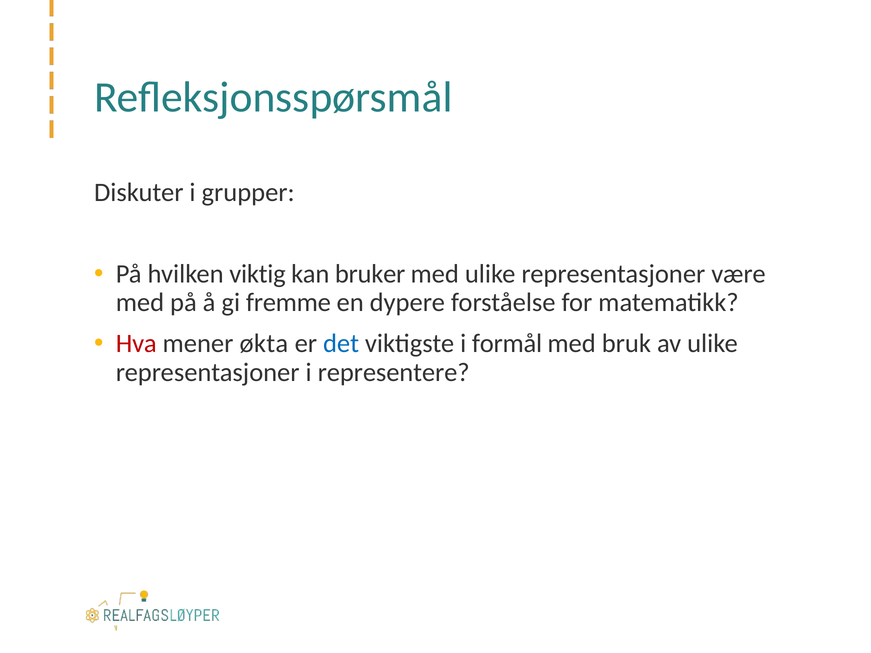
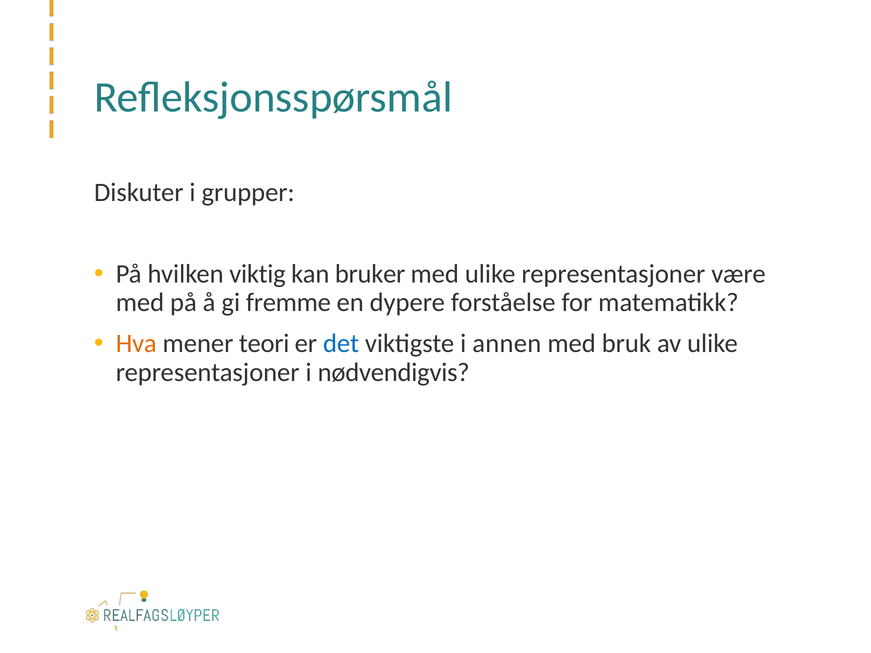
Hva colour: red -> orange
økta: økta -> teori
formål: formål -> annen
representere: representere -> nødvendigvis
